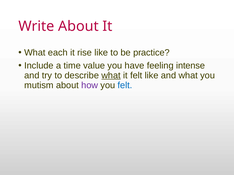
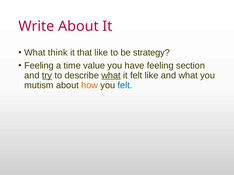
each: each -> think
rise: rise -> that
practice: practice -> strategy
Include at (39, 66): Include -> Feeling
intense: intense -> section
try underline: none -> present
how colour: purple -> orange
